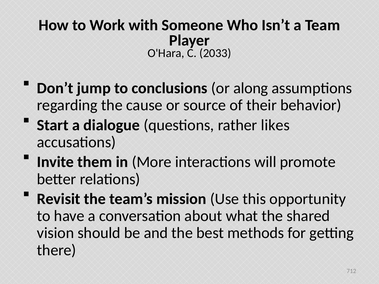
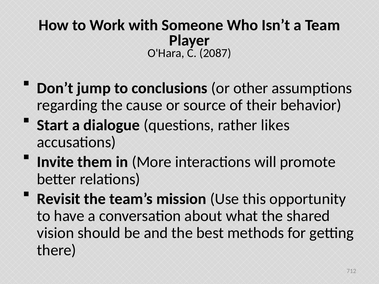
2033: 2033 -> 2087
along: along -> other
